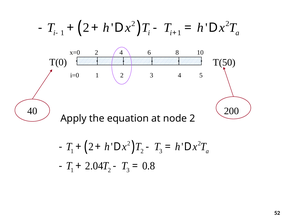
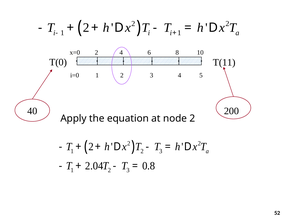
T(50: T(50 -> T(11
